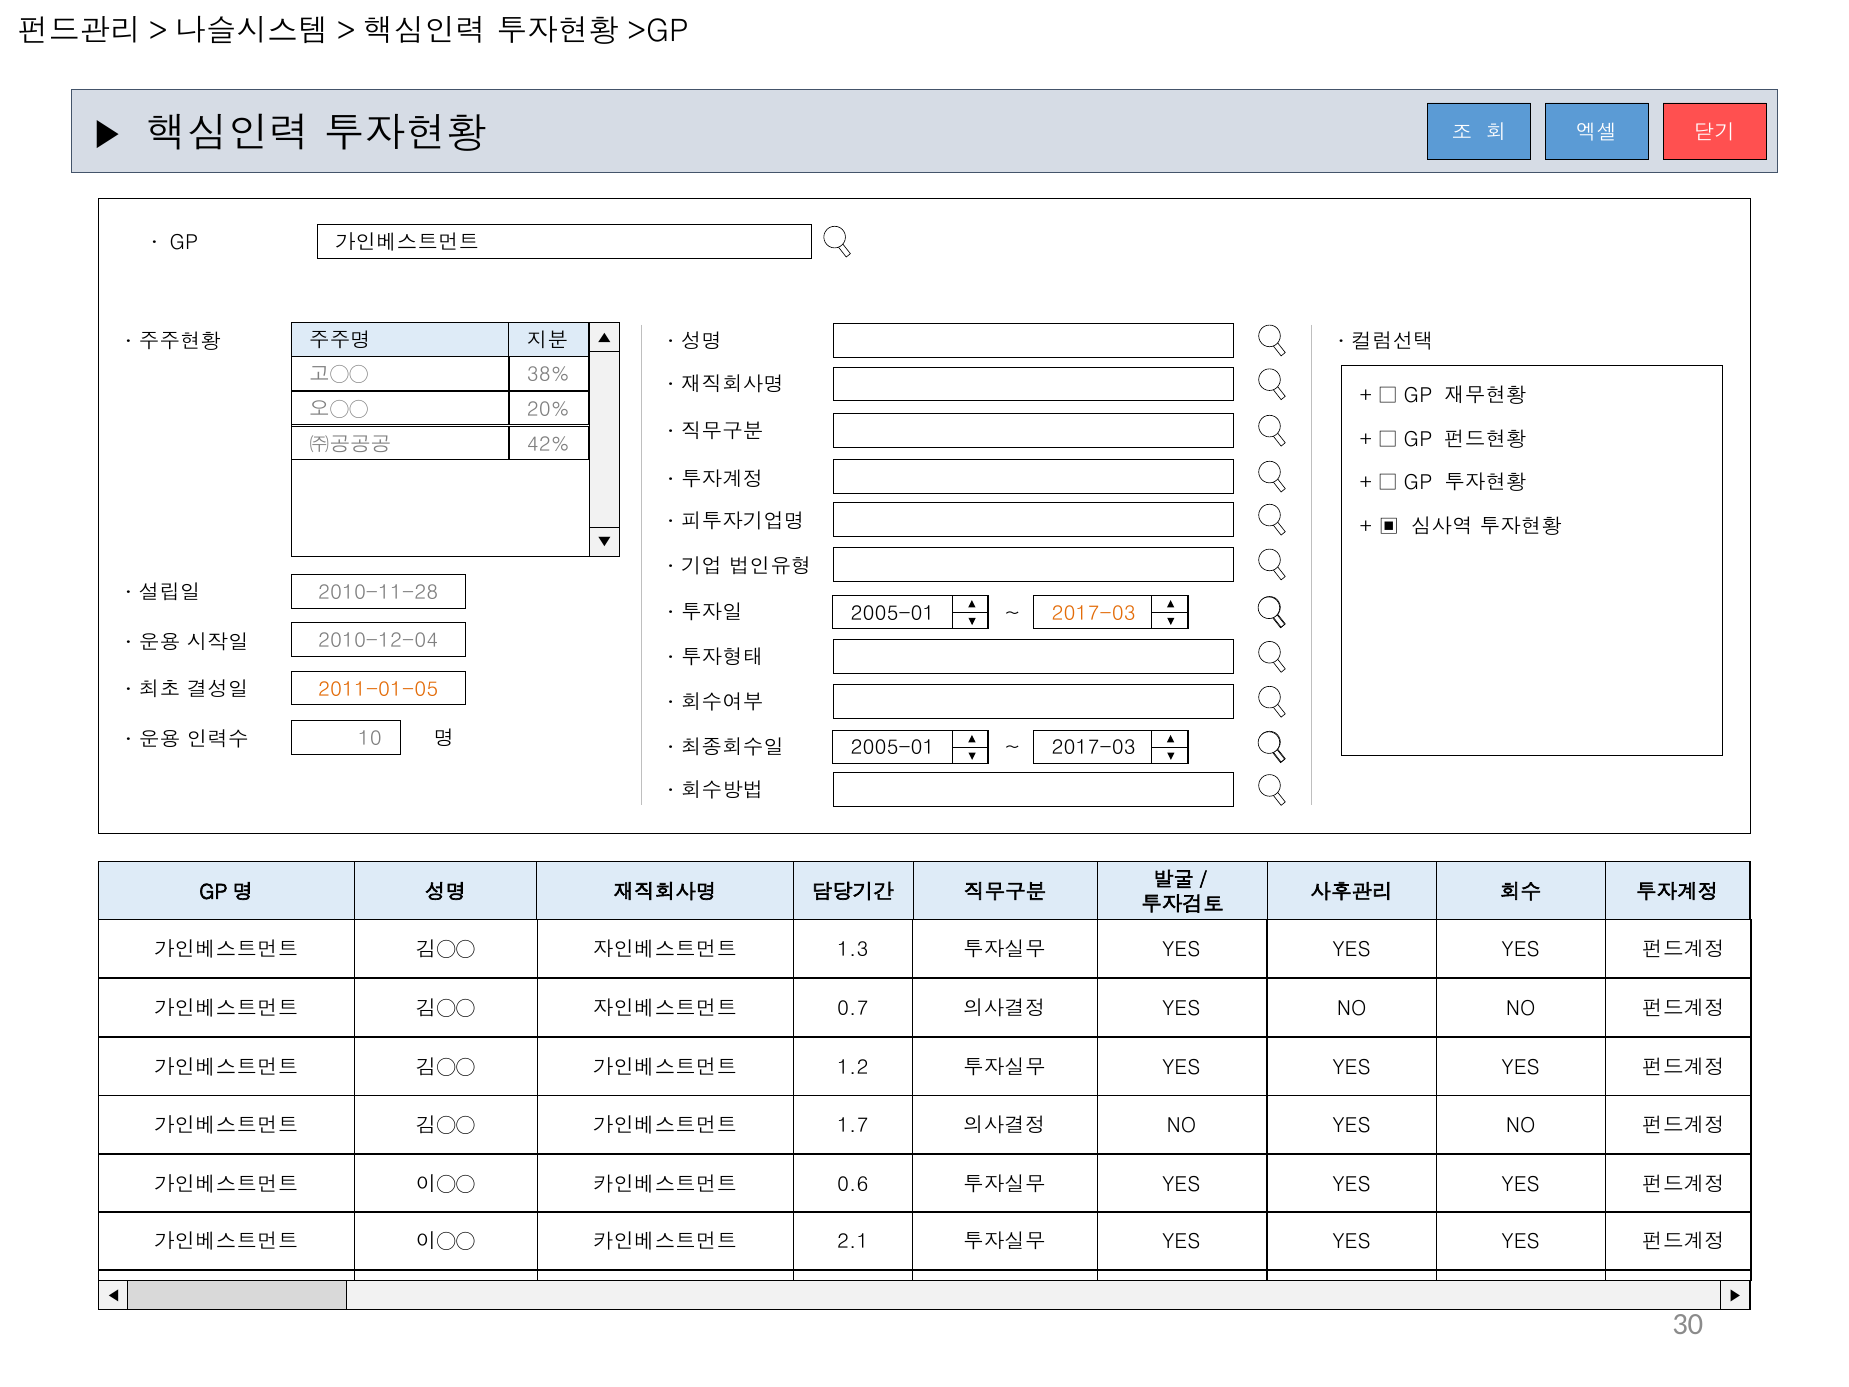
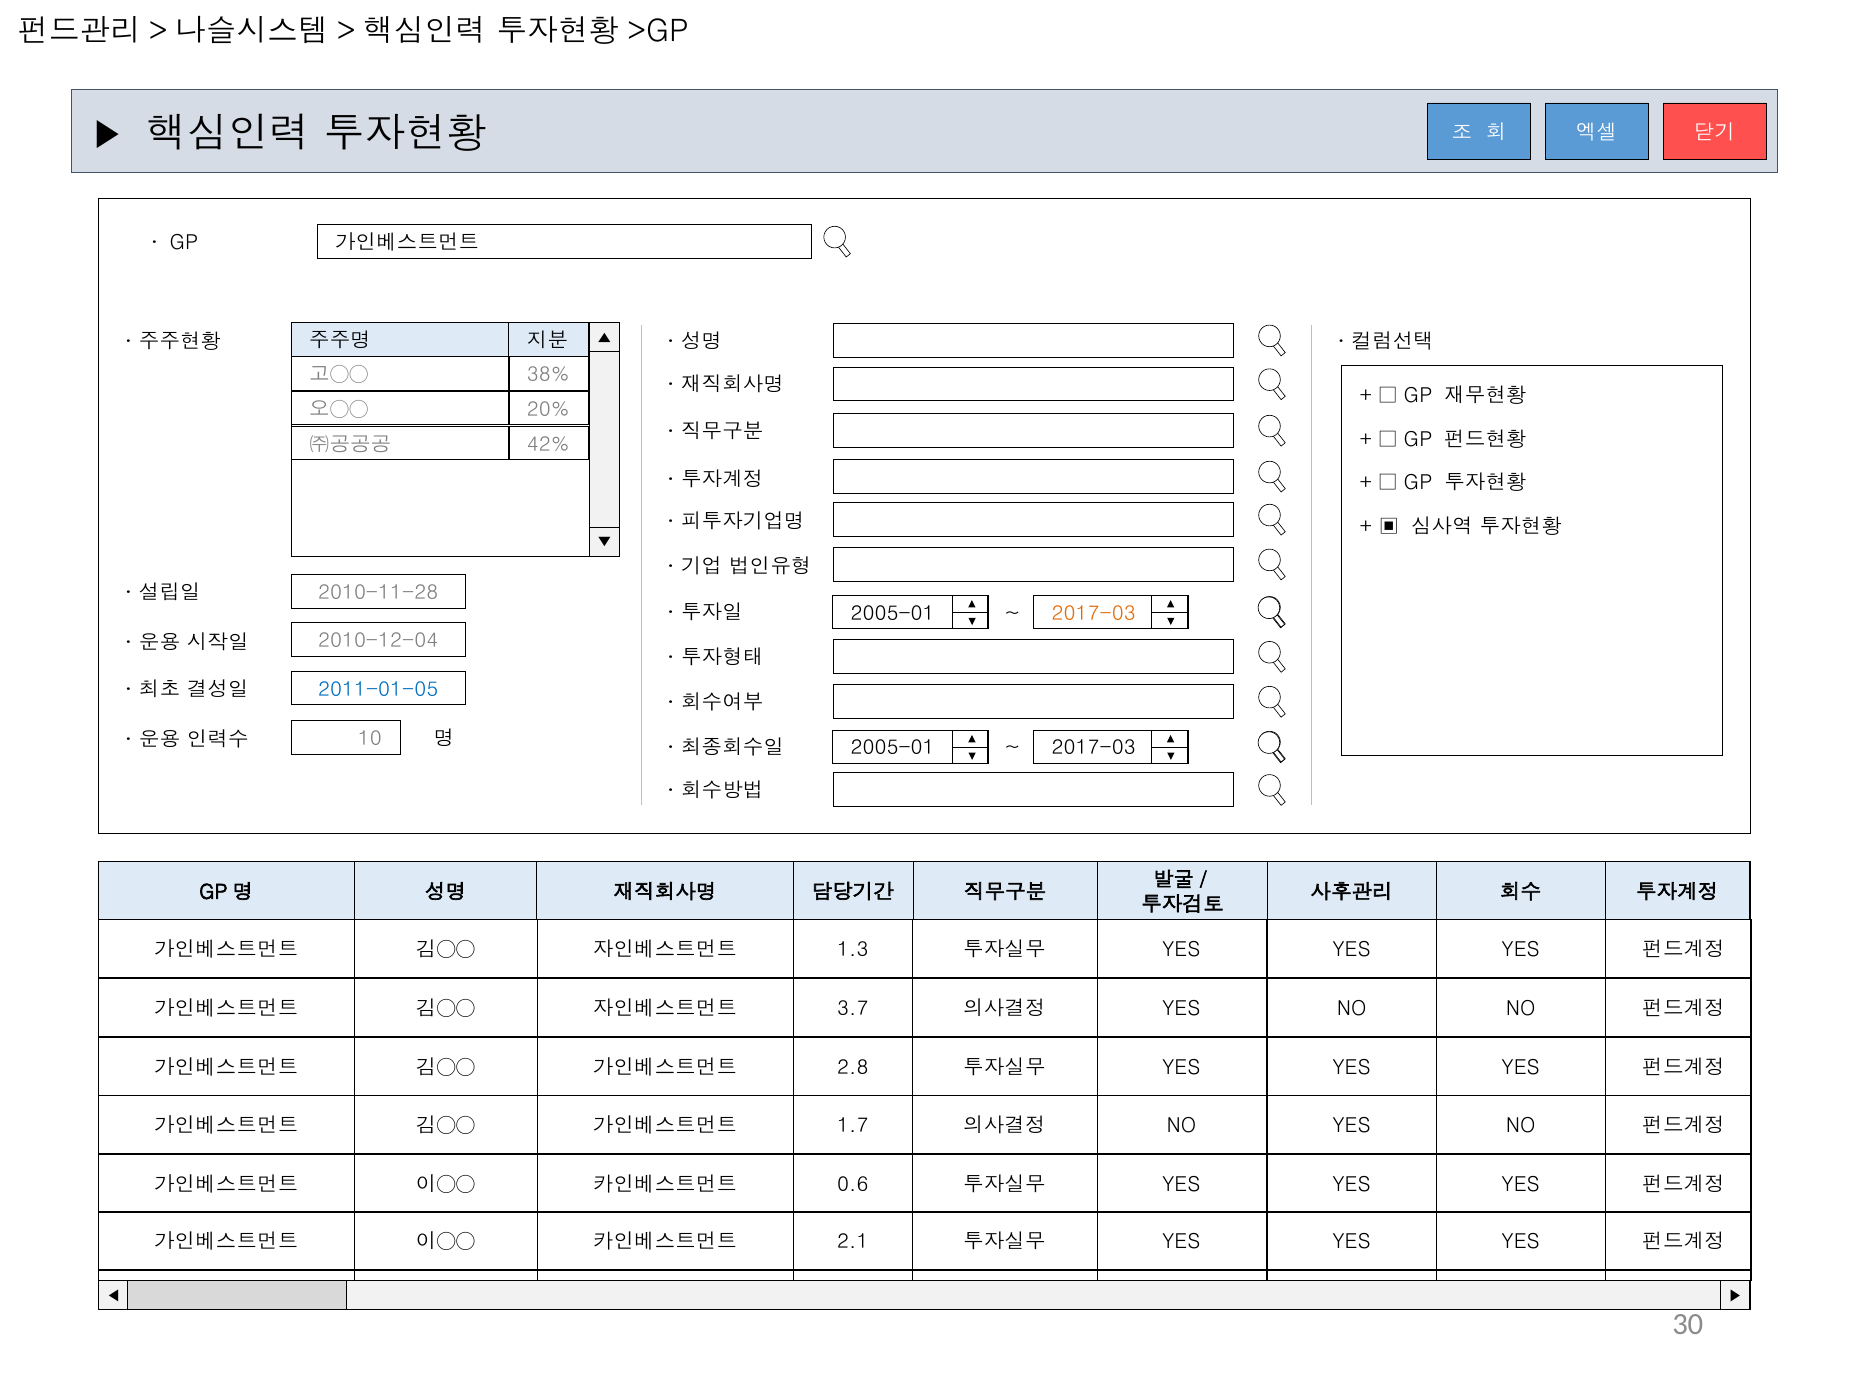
2011-01-05 colour: orange -> blue
0.7: 0.7 -> 3.7
1.2: 1.2 -> 2.8
